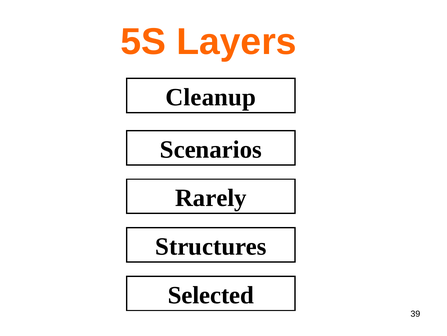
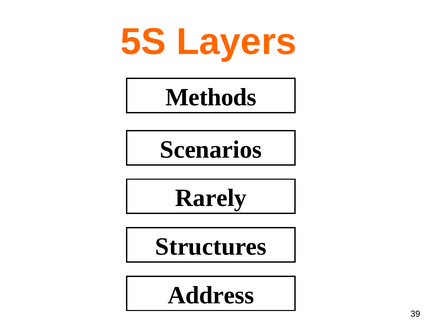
Cleanup: Cleanup -> Methods
Selected: Selected -> Address
